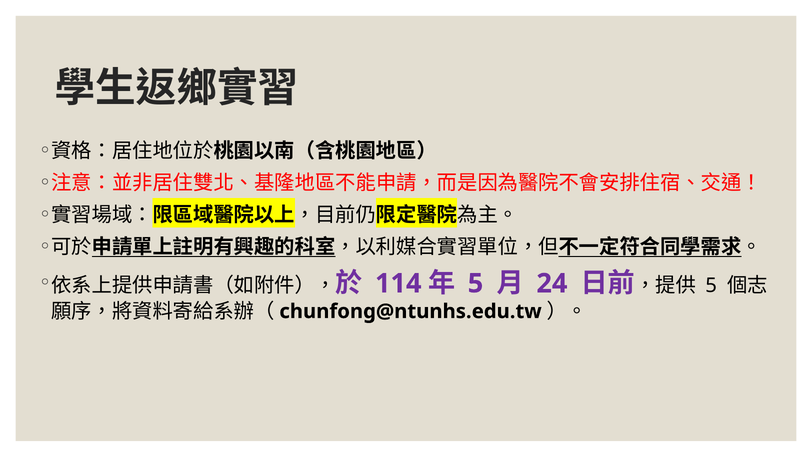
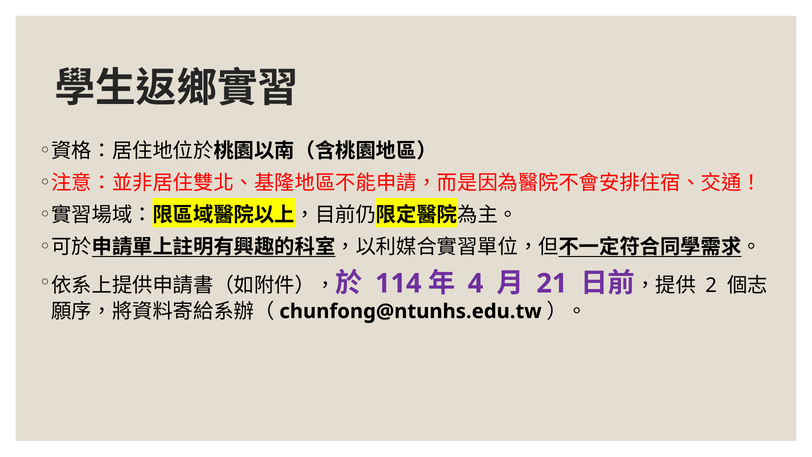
5 at (475, 283): 5 -> 4
24: 24 -> 21
5 at (711, 286): 5 -> 2
